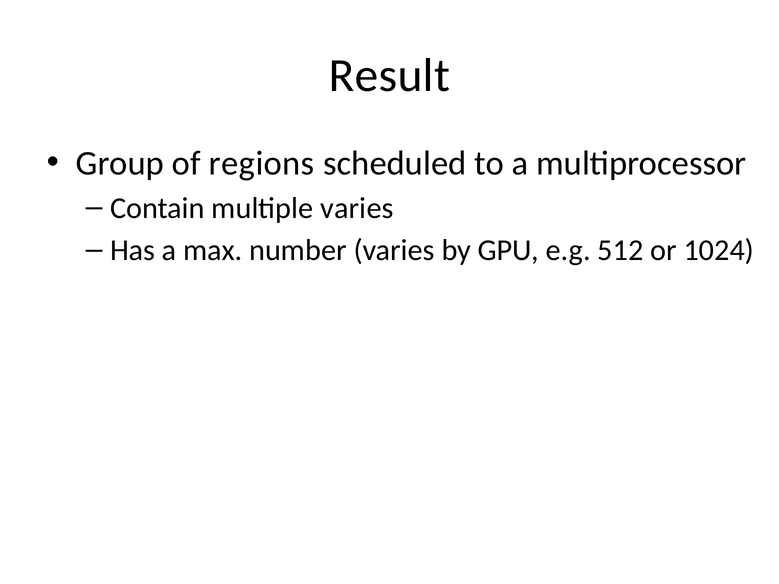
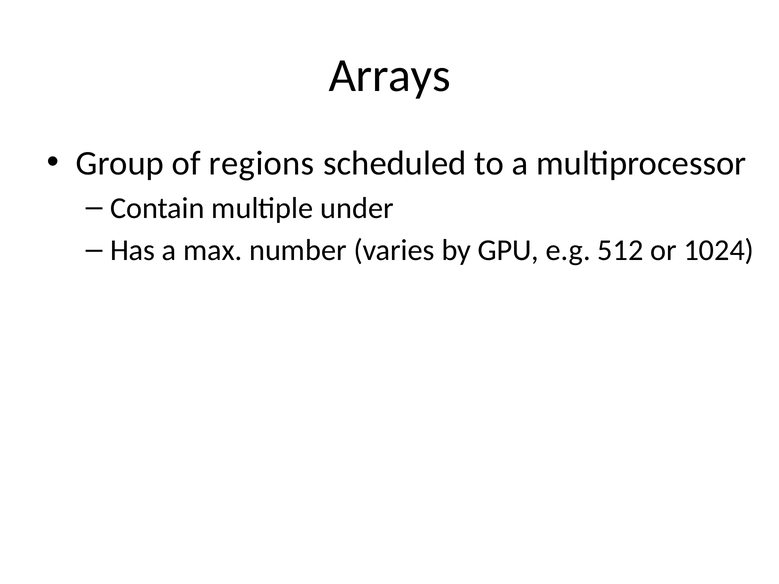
Result: Result -> Arrays
multiple varies: varies -> under
